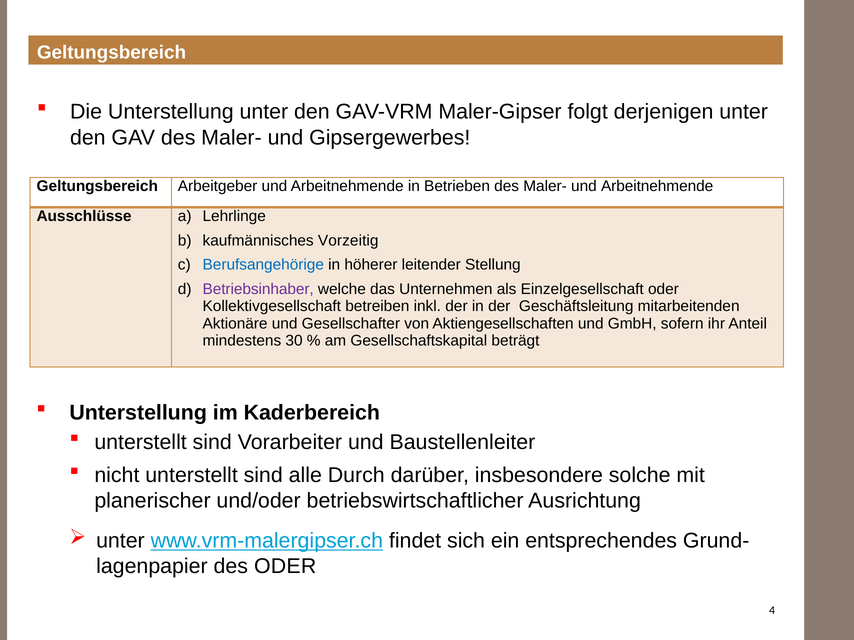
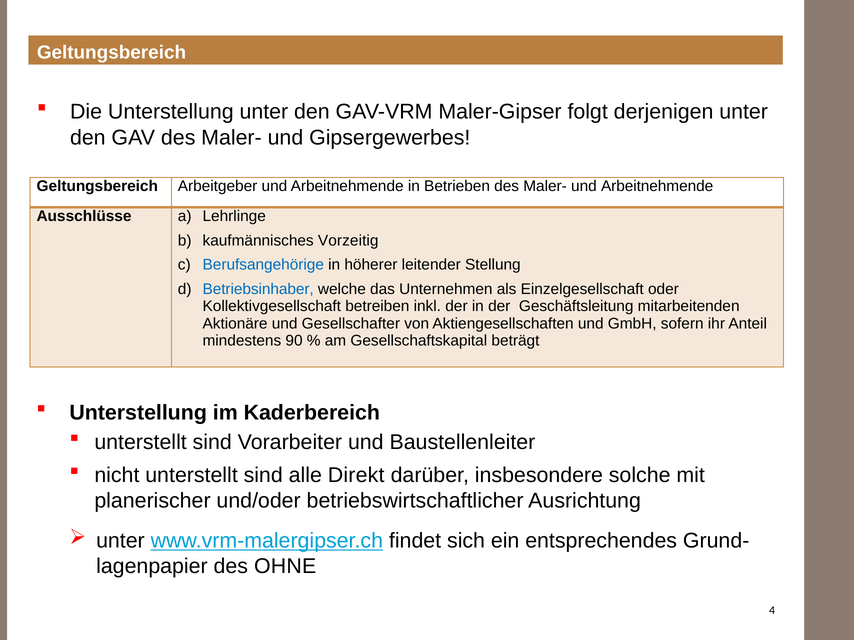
Betriebsinhaber colour: purple -> blue
30: 30 -> 90
Durch: Durch -> Direkt
des ODER: ODER -> OHNE
